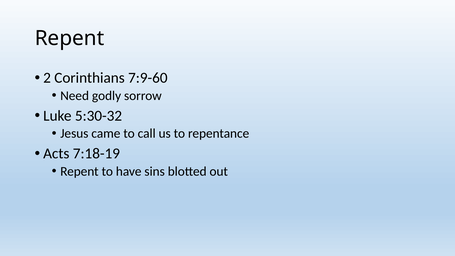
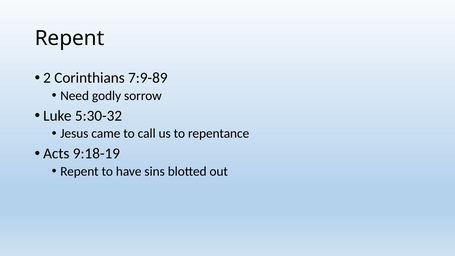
7:9-60: 7:9-60 -> 7:9-89
7:18-19: 7:18-19 -> 9:18-19
